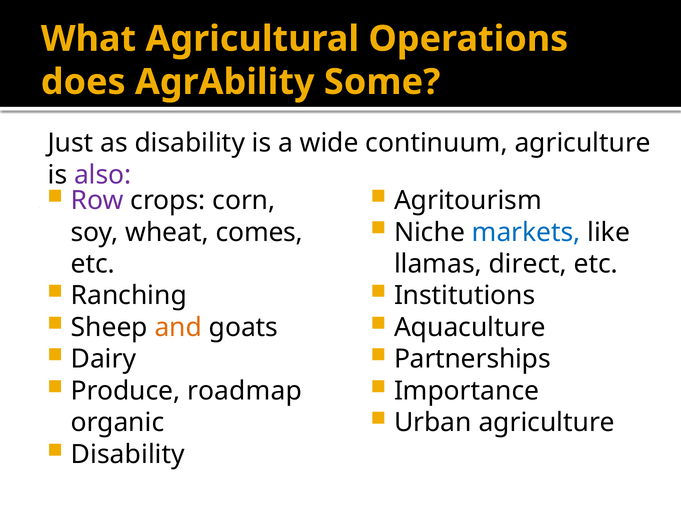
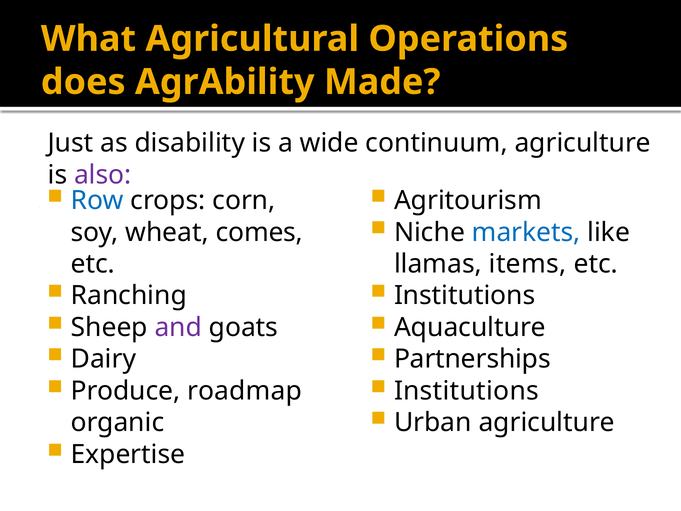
Some: Some -> Made
Row colour: purple -> blue
direct: direct -> items
and colour: orange -> purple
Importance at (467, 391): Importance -> Institutions
Disability at (128, 454): Disability -> Expertise
